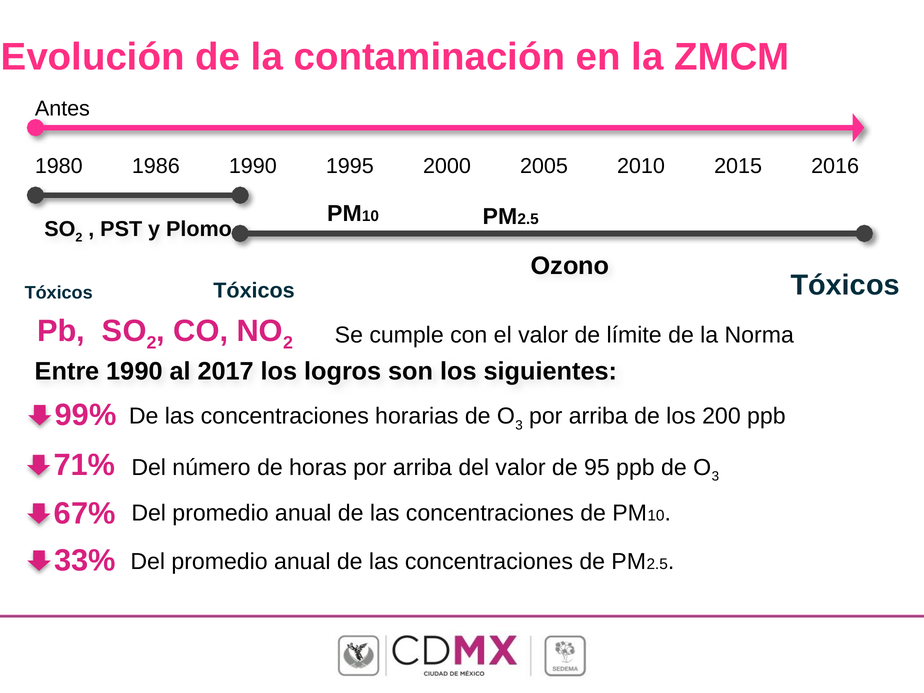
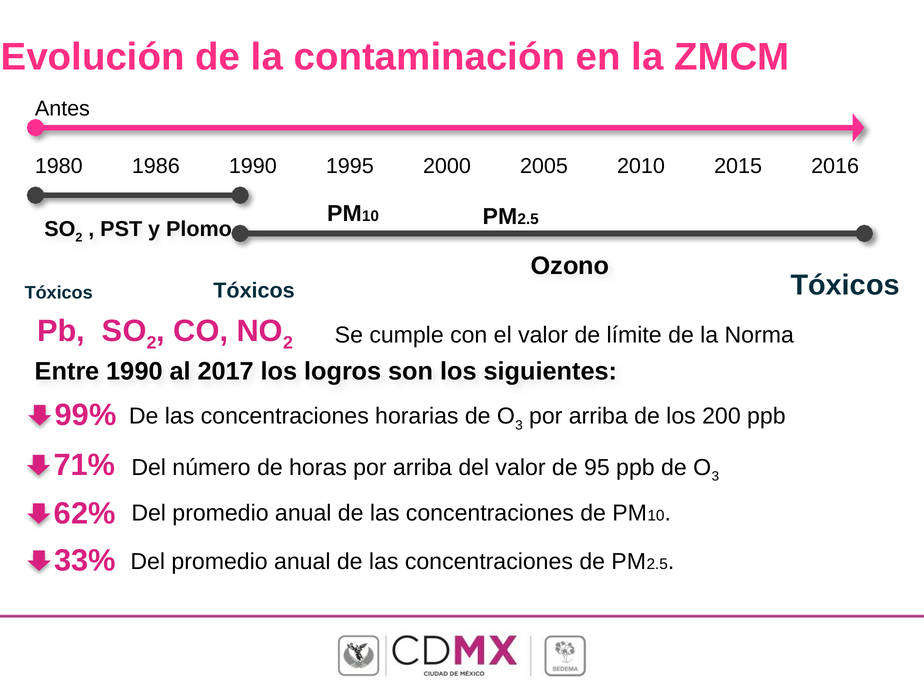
67%: 67% -> 62%
